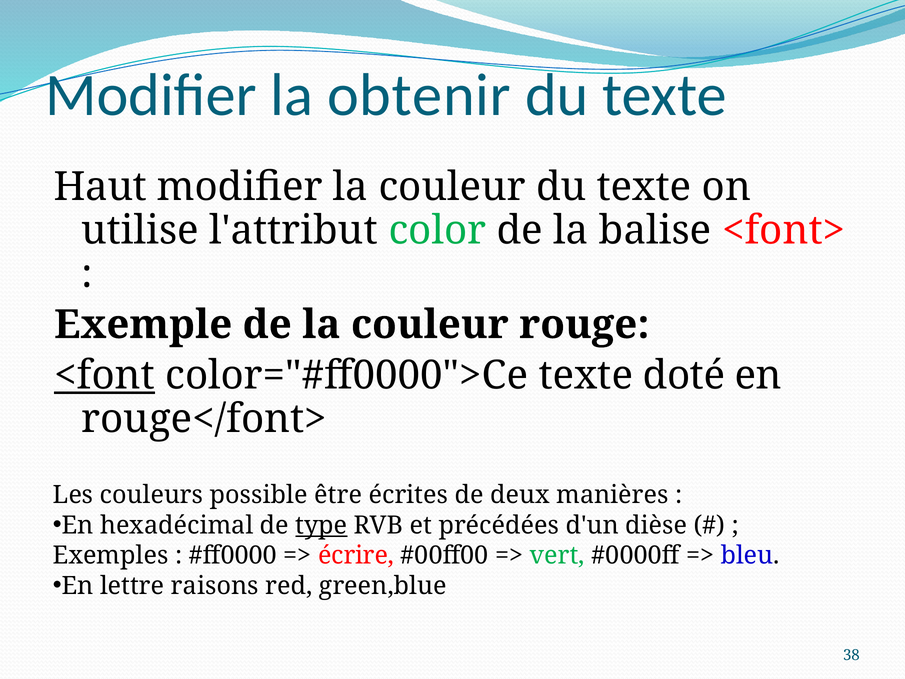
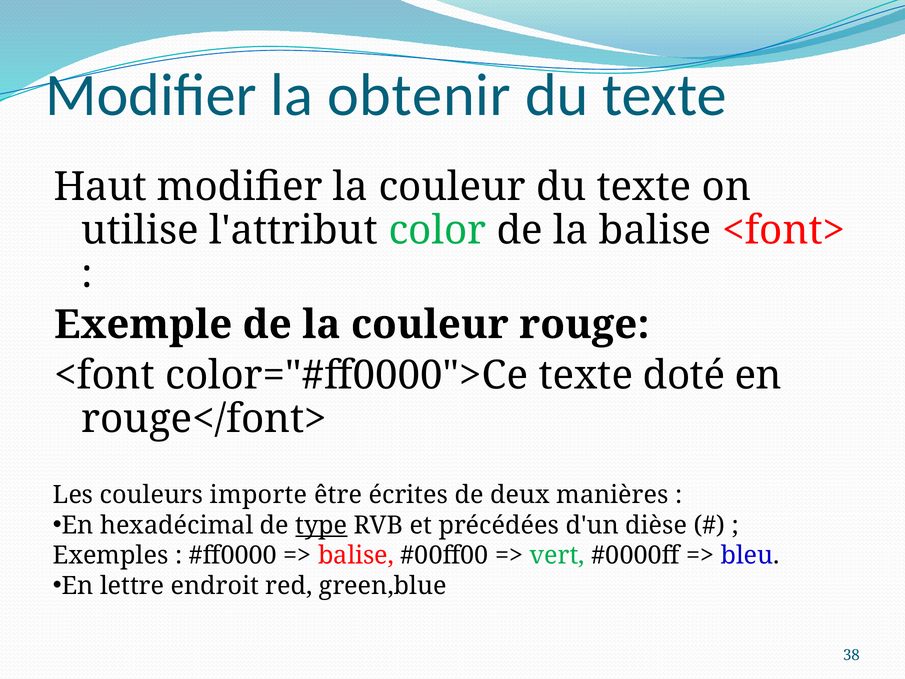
<font underline: present -> none
possible: possible -> importe
écrire at (356, 555): écrire -> balise
raisons: raisons -> endroit
